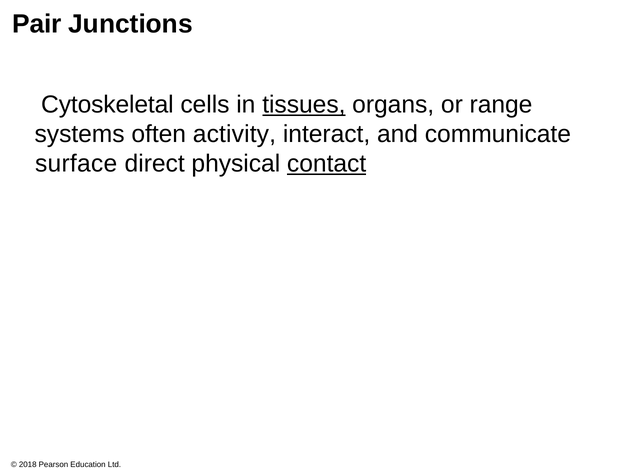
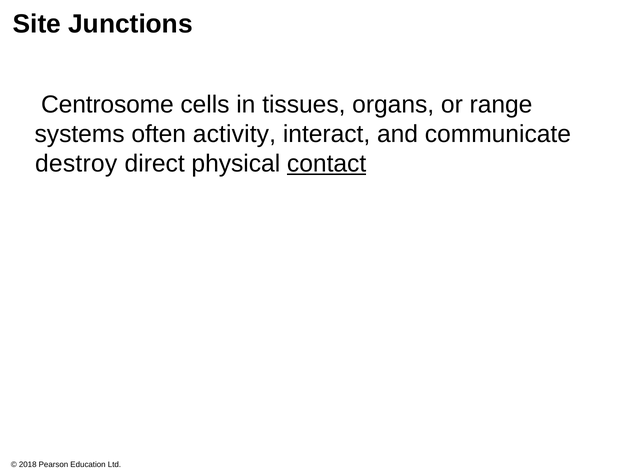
Pair: Pair -> Site
Cytoskeletal: Cytoskeletal -> Centrosome
tissues underline: present -> none
surface: surface -> destroy
